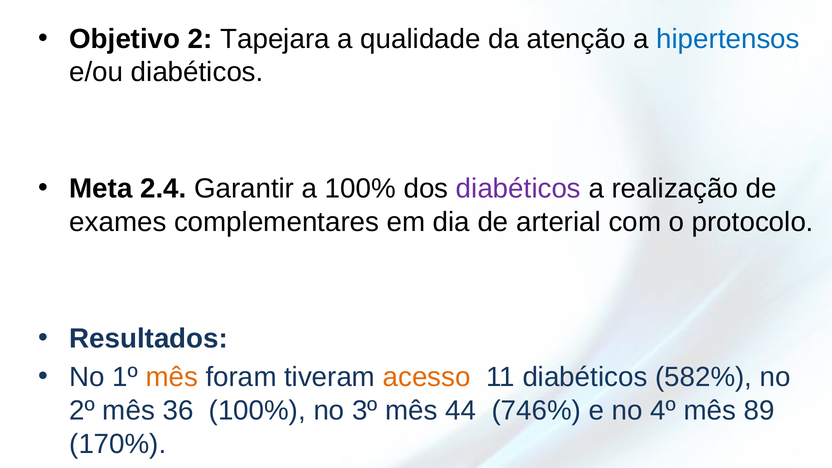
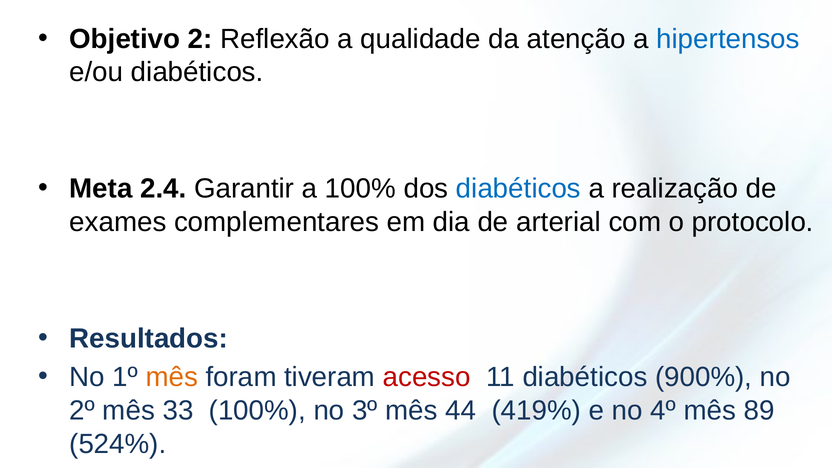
Tapejara: Tapejara -> Reflexão
diabéticos at (518, 189) colour: purple -> blue
acesso colour: orange -> red
582%: 582% -> 900%
36: 36 -> 33
746%: 746% -> 419%
170%: 170% -> 524%
